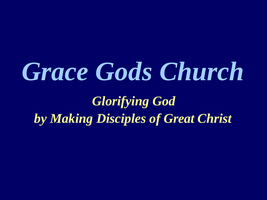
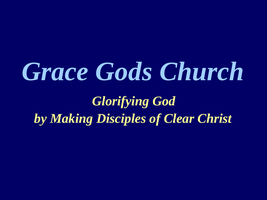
Great: Great -> Clear
